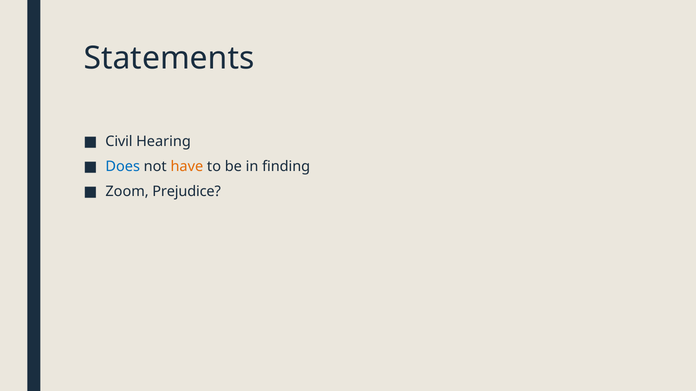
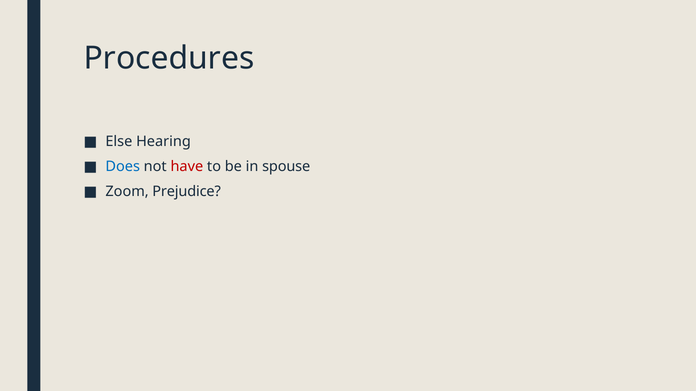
Statements: Statements -> Procedures
Civil: Civil -> Else
have colour: orange -> red
finding: finding -> spouse
